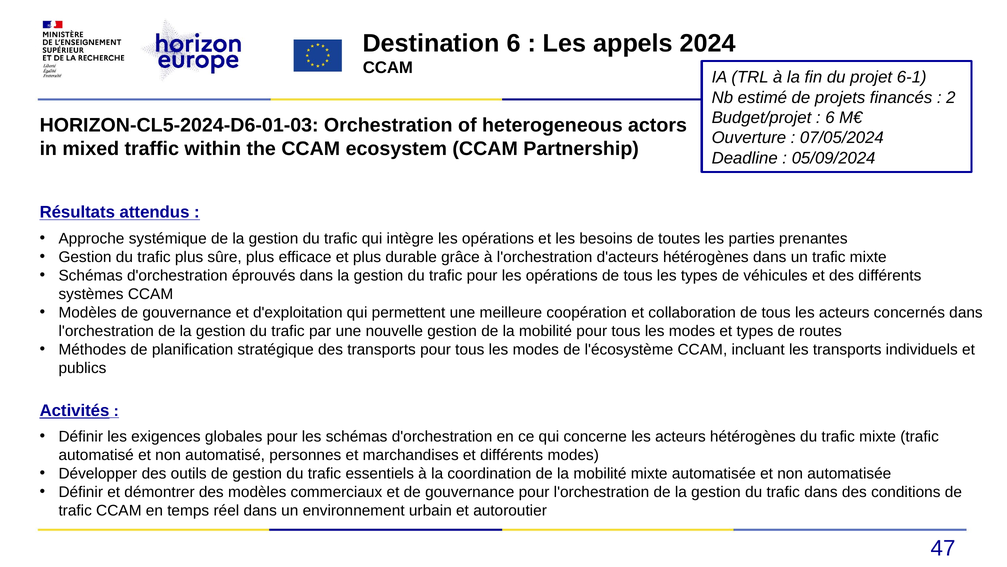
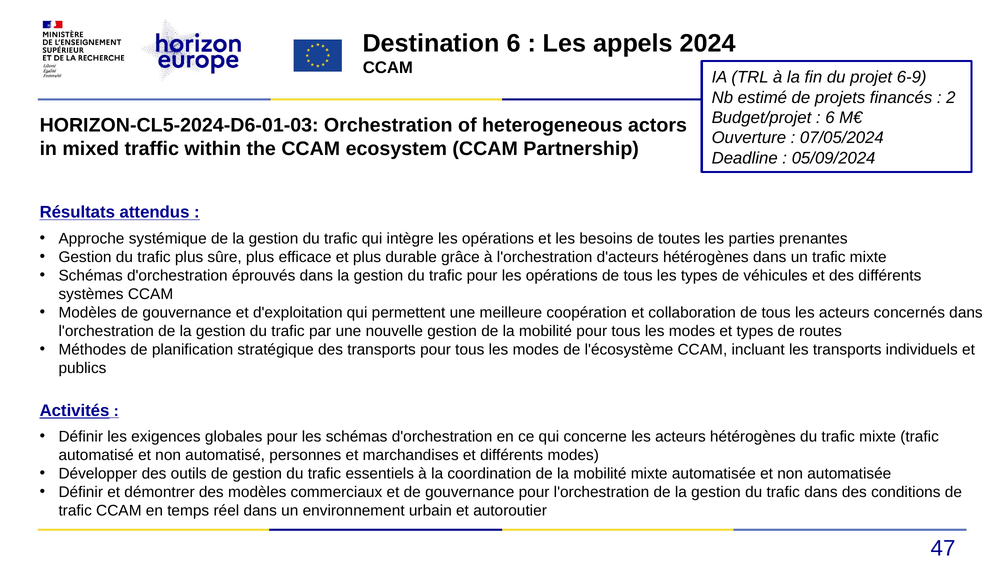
6-1: 6-1 -> 6-9
